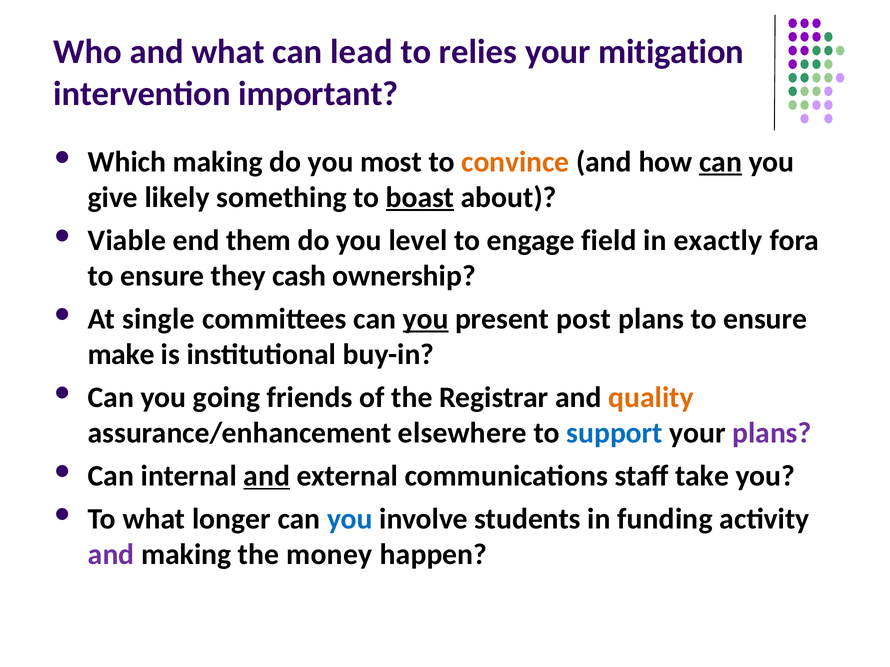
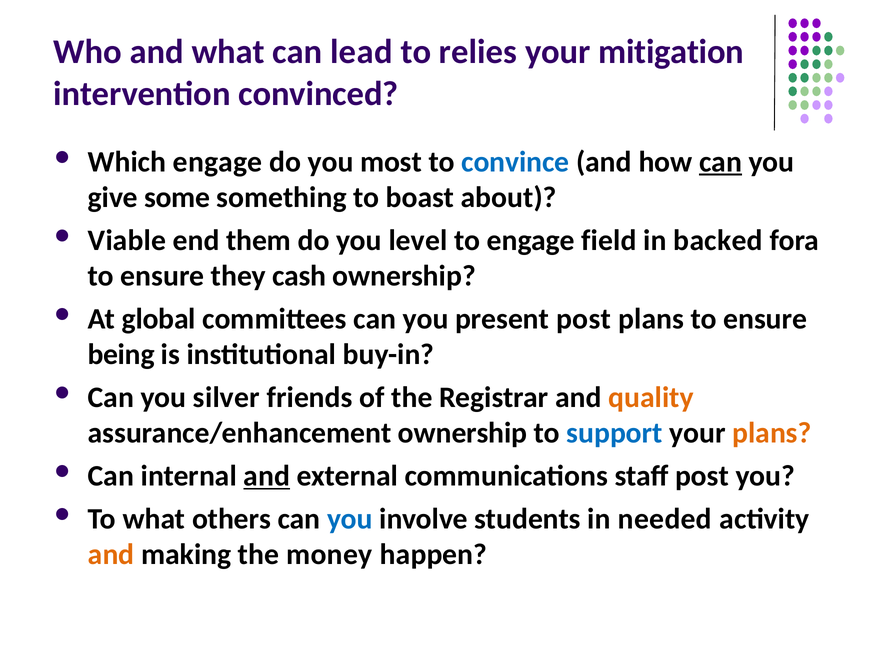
important: important -> convinced
Which making: making -> engage
convince colour: orange -> blue
likely: likely -> some
boast underline: present -> none
exactly: exactly -> backed
single: single -> global
you at (426, 319) underline: present -> none
make: make -> being
going: going -> silver
assurance/enhancement elsewhere: elsewhere -> ownership
plans at (772, 433) colour: purple -> orange
staff take: take -> post
longer: longer -> others
funding: funding -> needed
and at (111, 555) colour: purple -> orange
